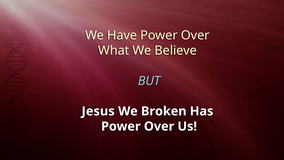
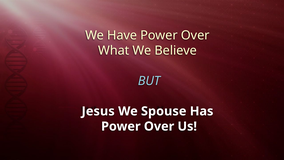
Broken: Broken -> Spouse
